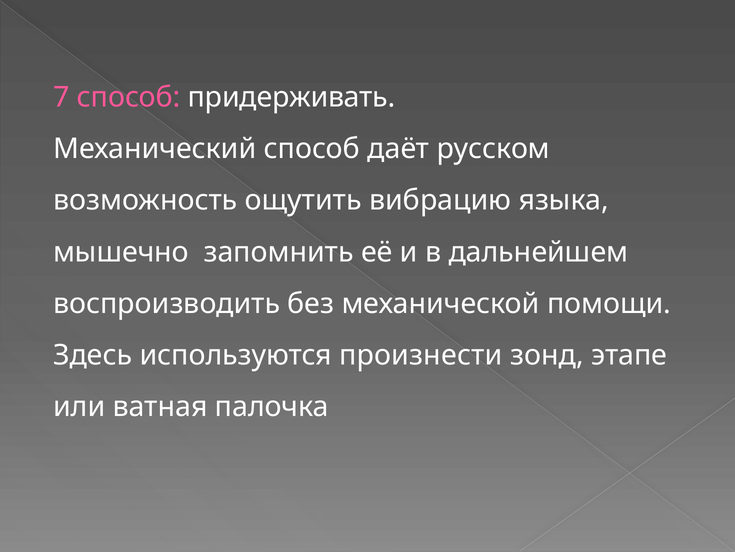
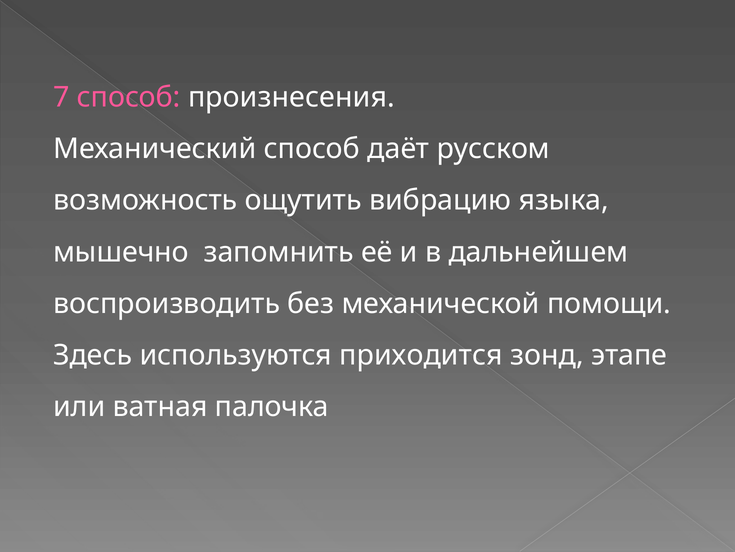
придерживать: придерживать -> произнесения
произнести: произнести -> приходится
